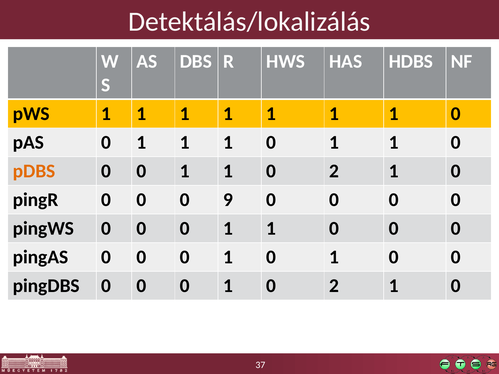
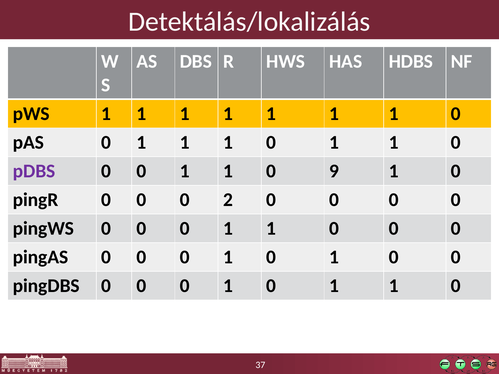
pDBS colour: orange -> purple
1 1 0 2: 2 -> 9
9: 9 -> 2
2 at (334, 286): 2 -> 1
